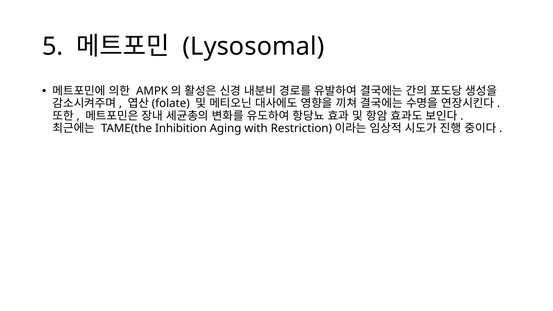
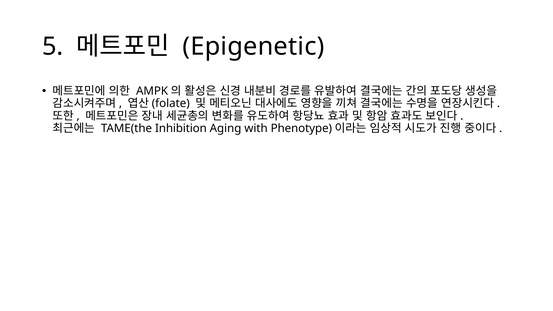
Lysosomal: Lysosomal -> Epigenetic
Restriction: Restriction -> Phenotype
